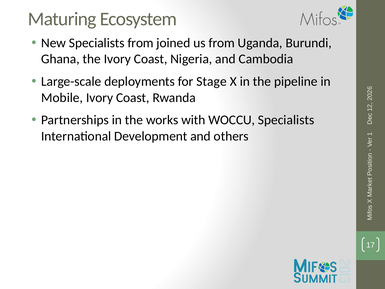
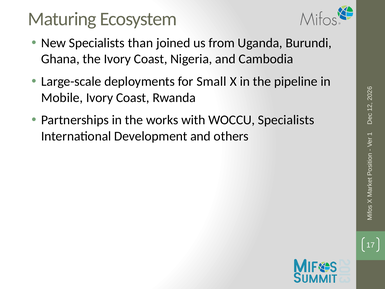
Specialists from: from -> than
Stage: Stage -> Small
